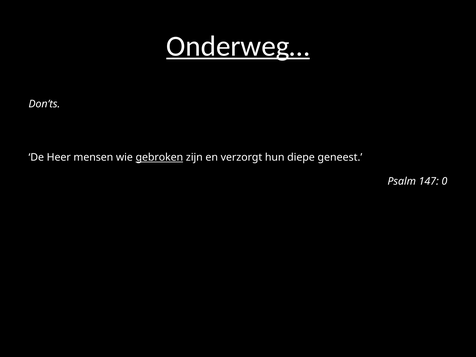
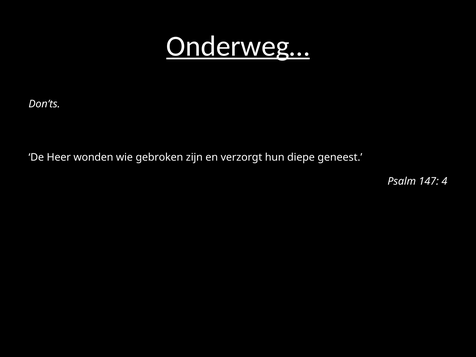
mensen: mensen -> wonden
gebroken underline: present -> none
0: 0 -> 4
